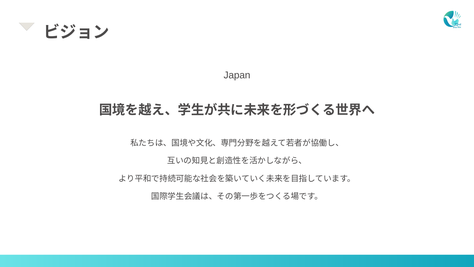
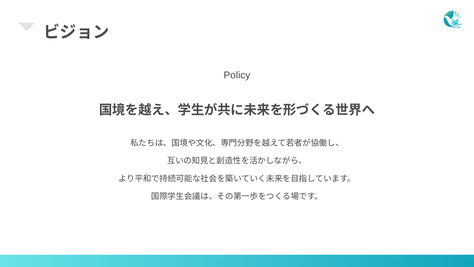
Japan: Japan -> Policy
